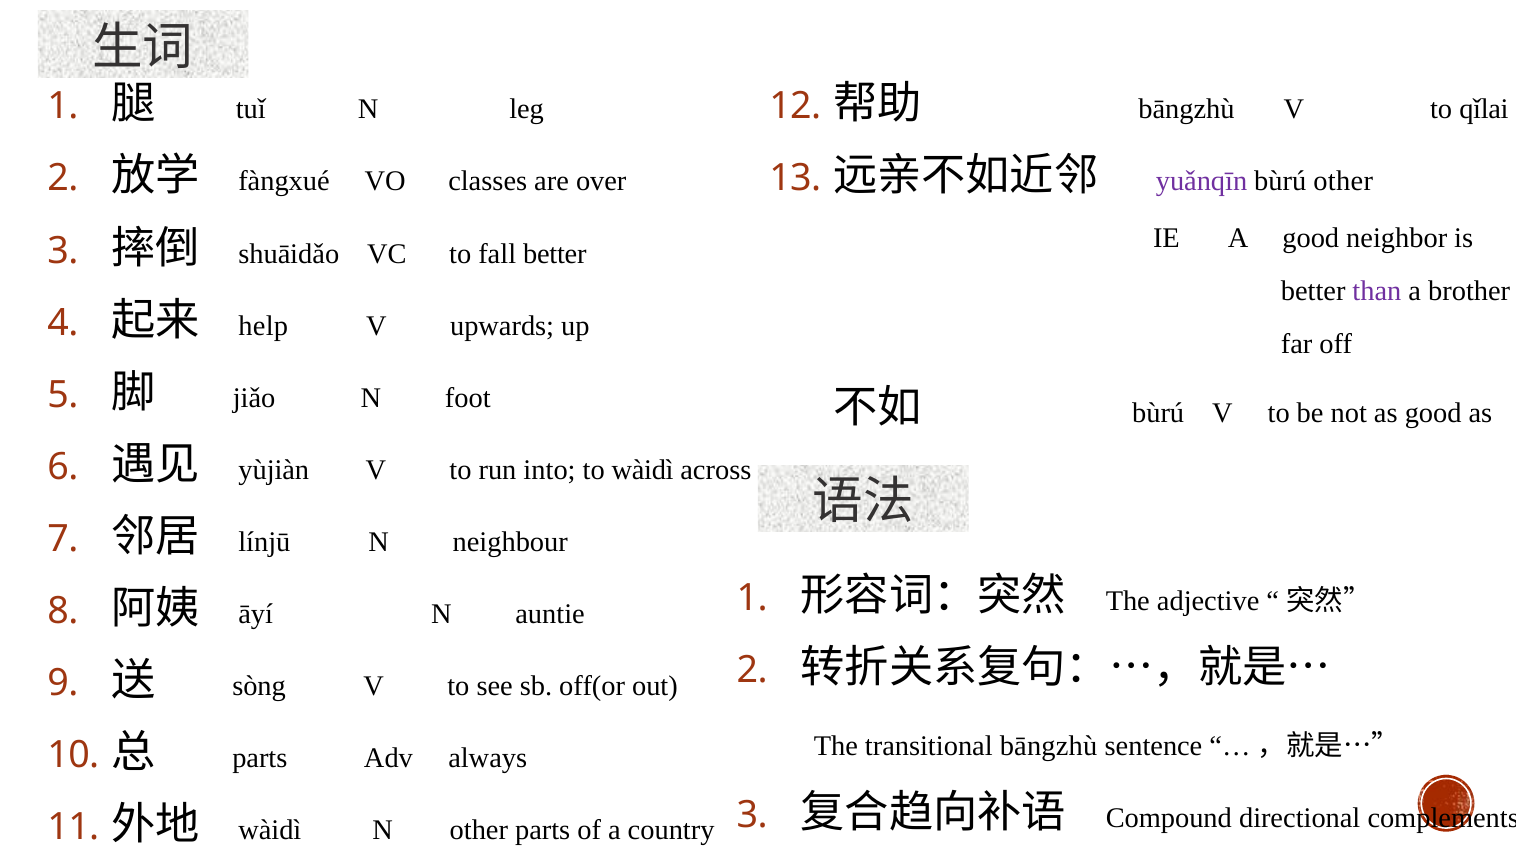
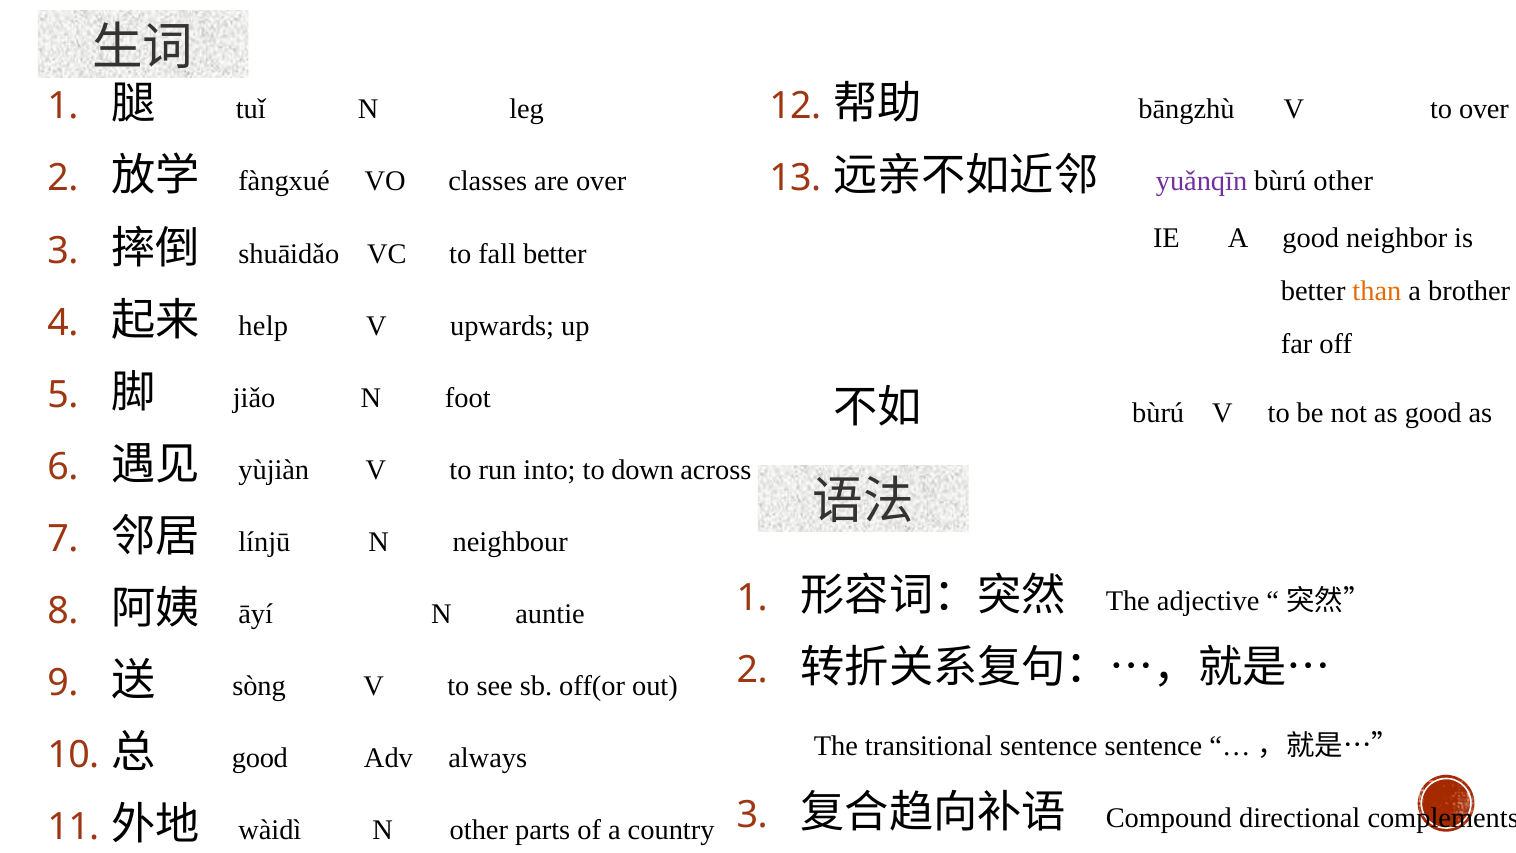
to qǐlai: qǐlai -> over
than colour: purple -> orange
to wàidì: wàidì -> down
transitional bāngzhù: bāngzhù -> sentence
parts at (260, 758): parts -> good
